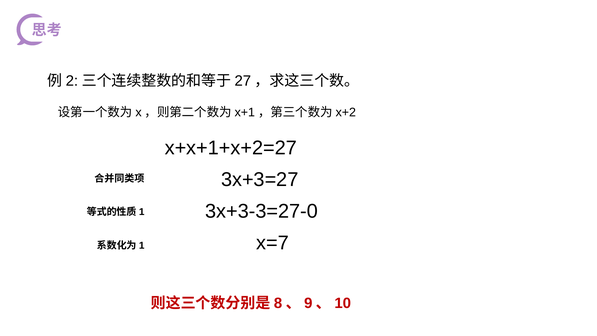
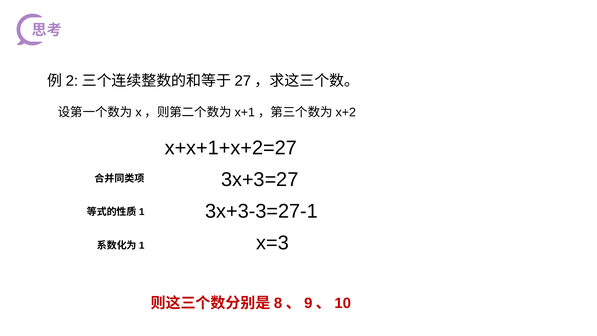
3x+3-3=27-0: 3x+3-3=27-0 -> 3x+3-3=27-1
x=7: x=7 -> x=3
